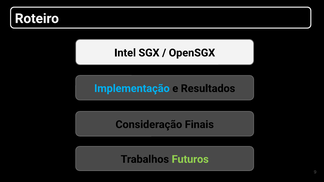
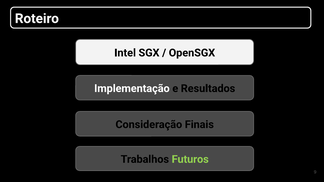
Implementação colour: light blue -> white
